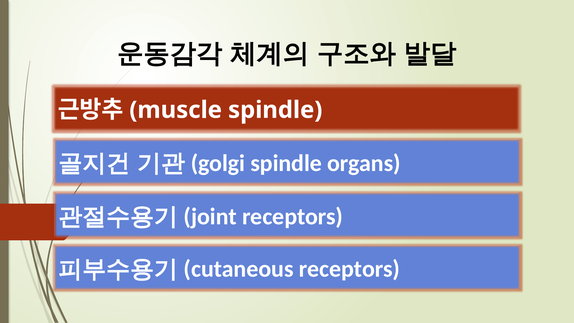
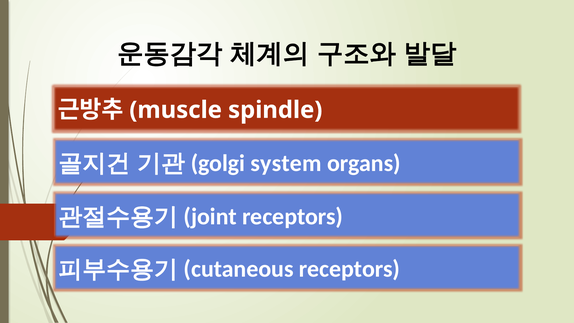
spindle at (286, 163): spindle -> system
